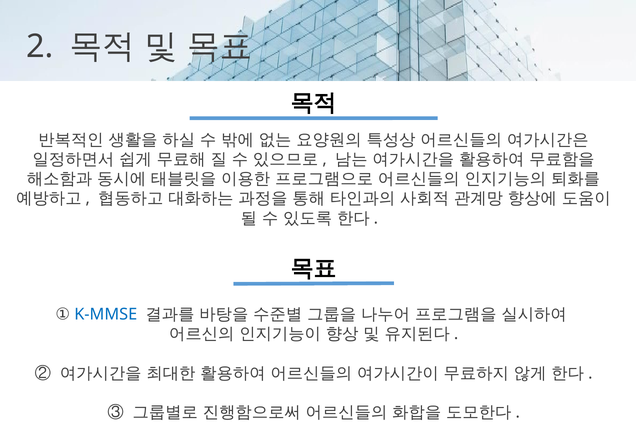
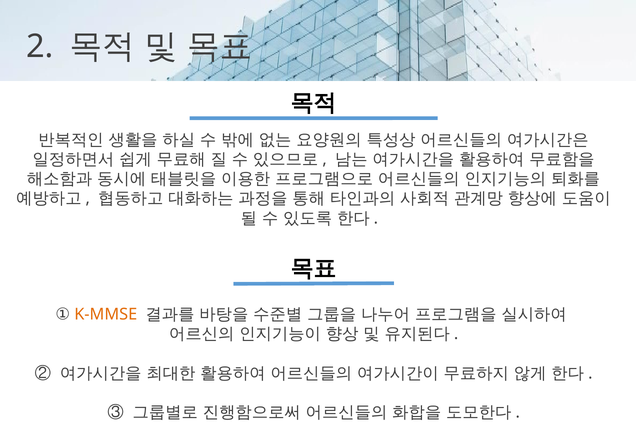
K-MMSE colour: blue -> orange
